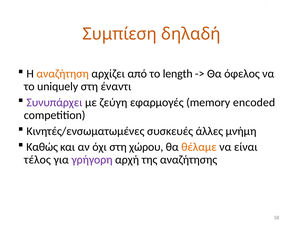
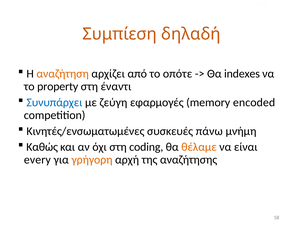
length: length -> οπότε
όφελος: όφελος -> indexes
uniquely: uniquely -> property
Συνυπάρχει colour: purple -> blue
άλλες: άλλες -> πάνω
χώρου: χώρου -> coding
τέλος: τέλος -> every
γρήγορη colour: purple -> orange
